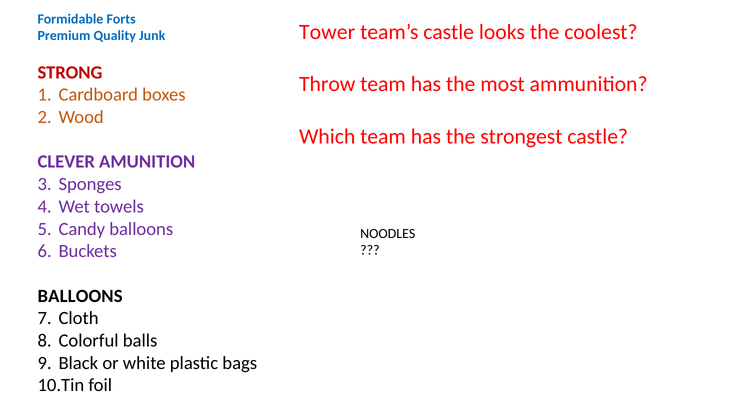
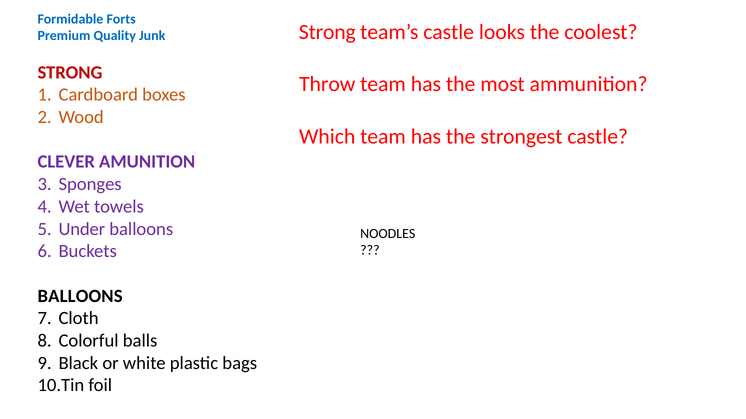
Tower at (327, 32): Tower -> Strong
Candy: Candy -> Under
